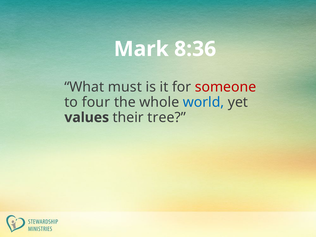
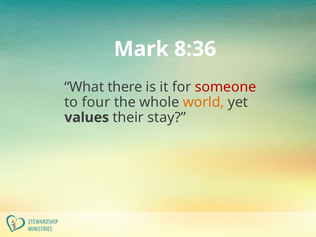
must: must -> there
world colour: blue -> orange
tree: tree -> stay
